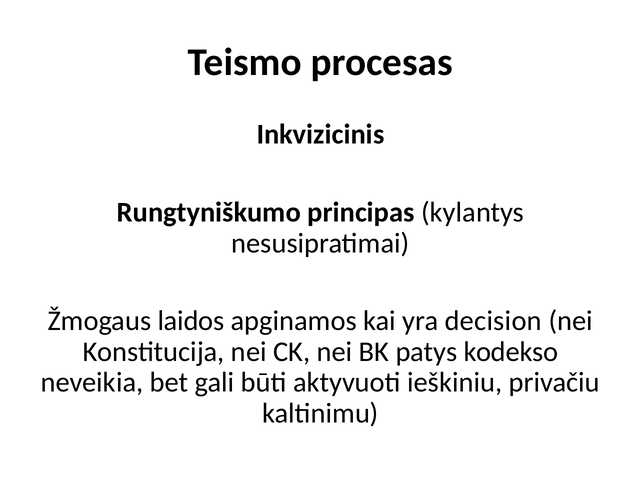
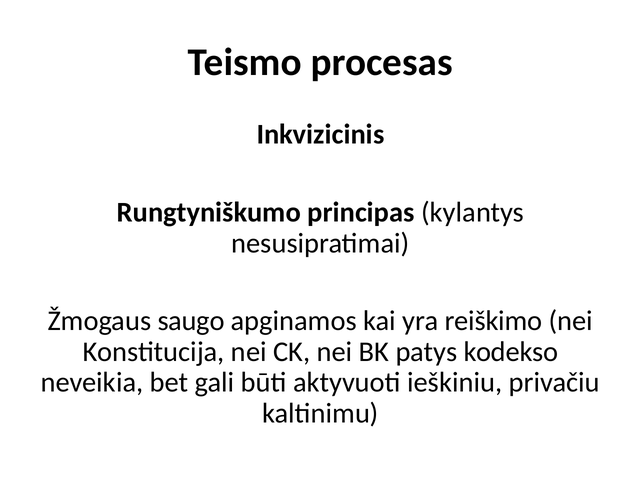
laidos: laidos -> saugo
decision: decision -> reiškimo
